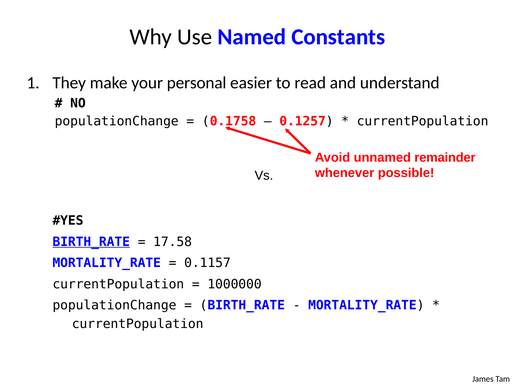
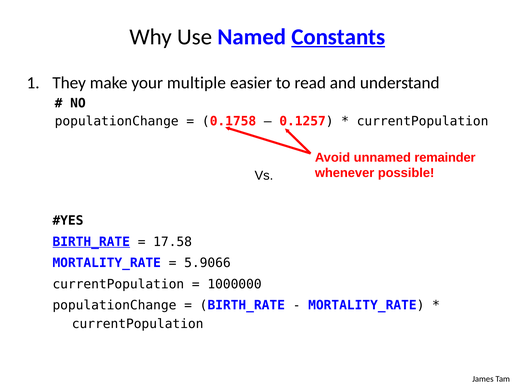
Constants underline: none -> present
personal: personal -> multiple
0.1157: 0.1157 -> 5.9066
